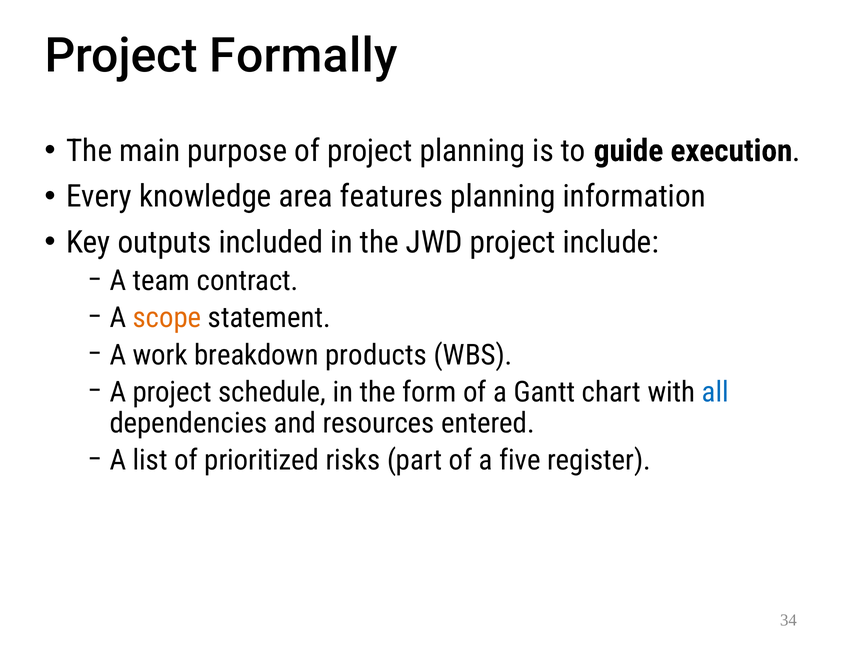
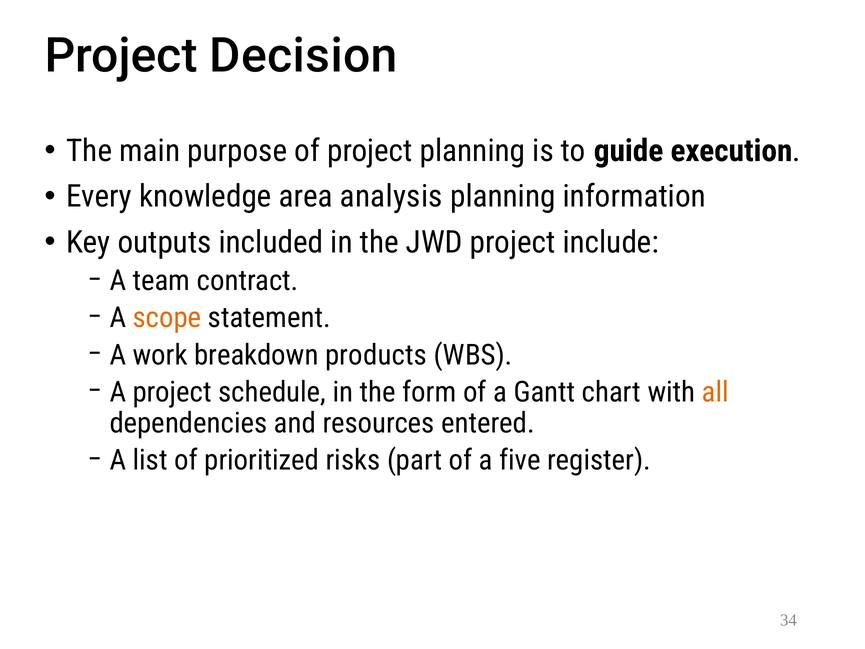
Formally: Formally -> Decision
features: features -> analysis
all colour: blue -> orange
